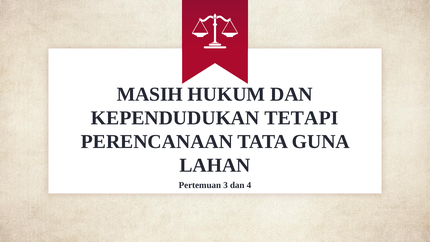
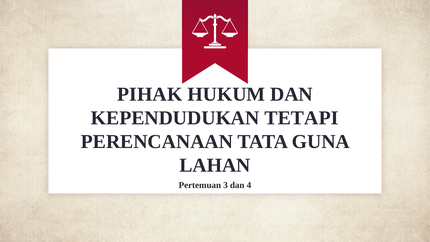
MASIH: MASIH -> PIHAK
